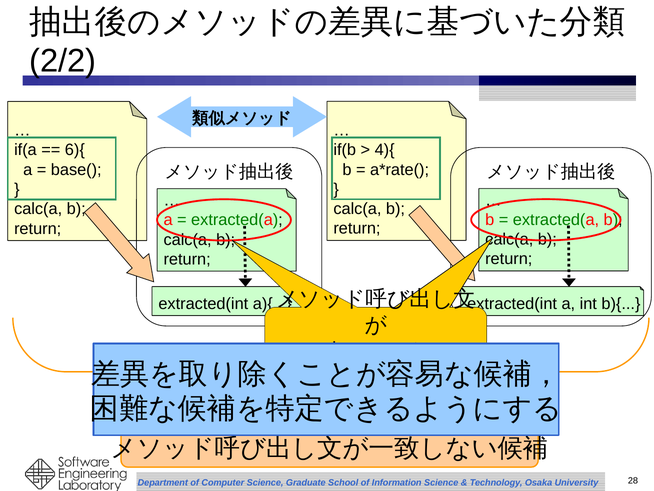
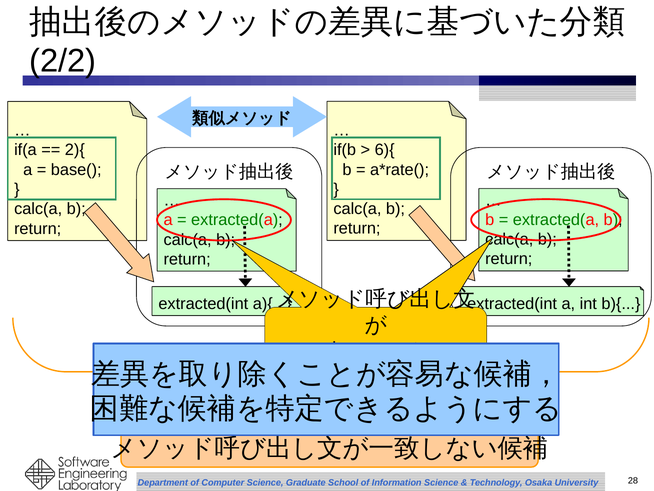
4){: 4){ -> 6){
6){: 6){ -> 2){
